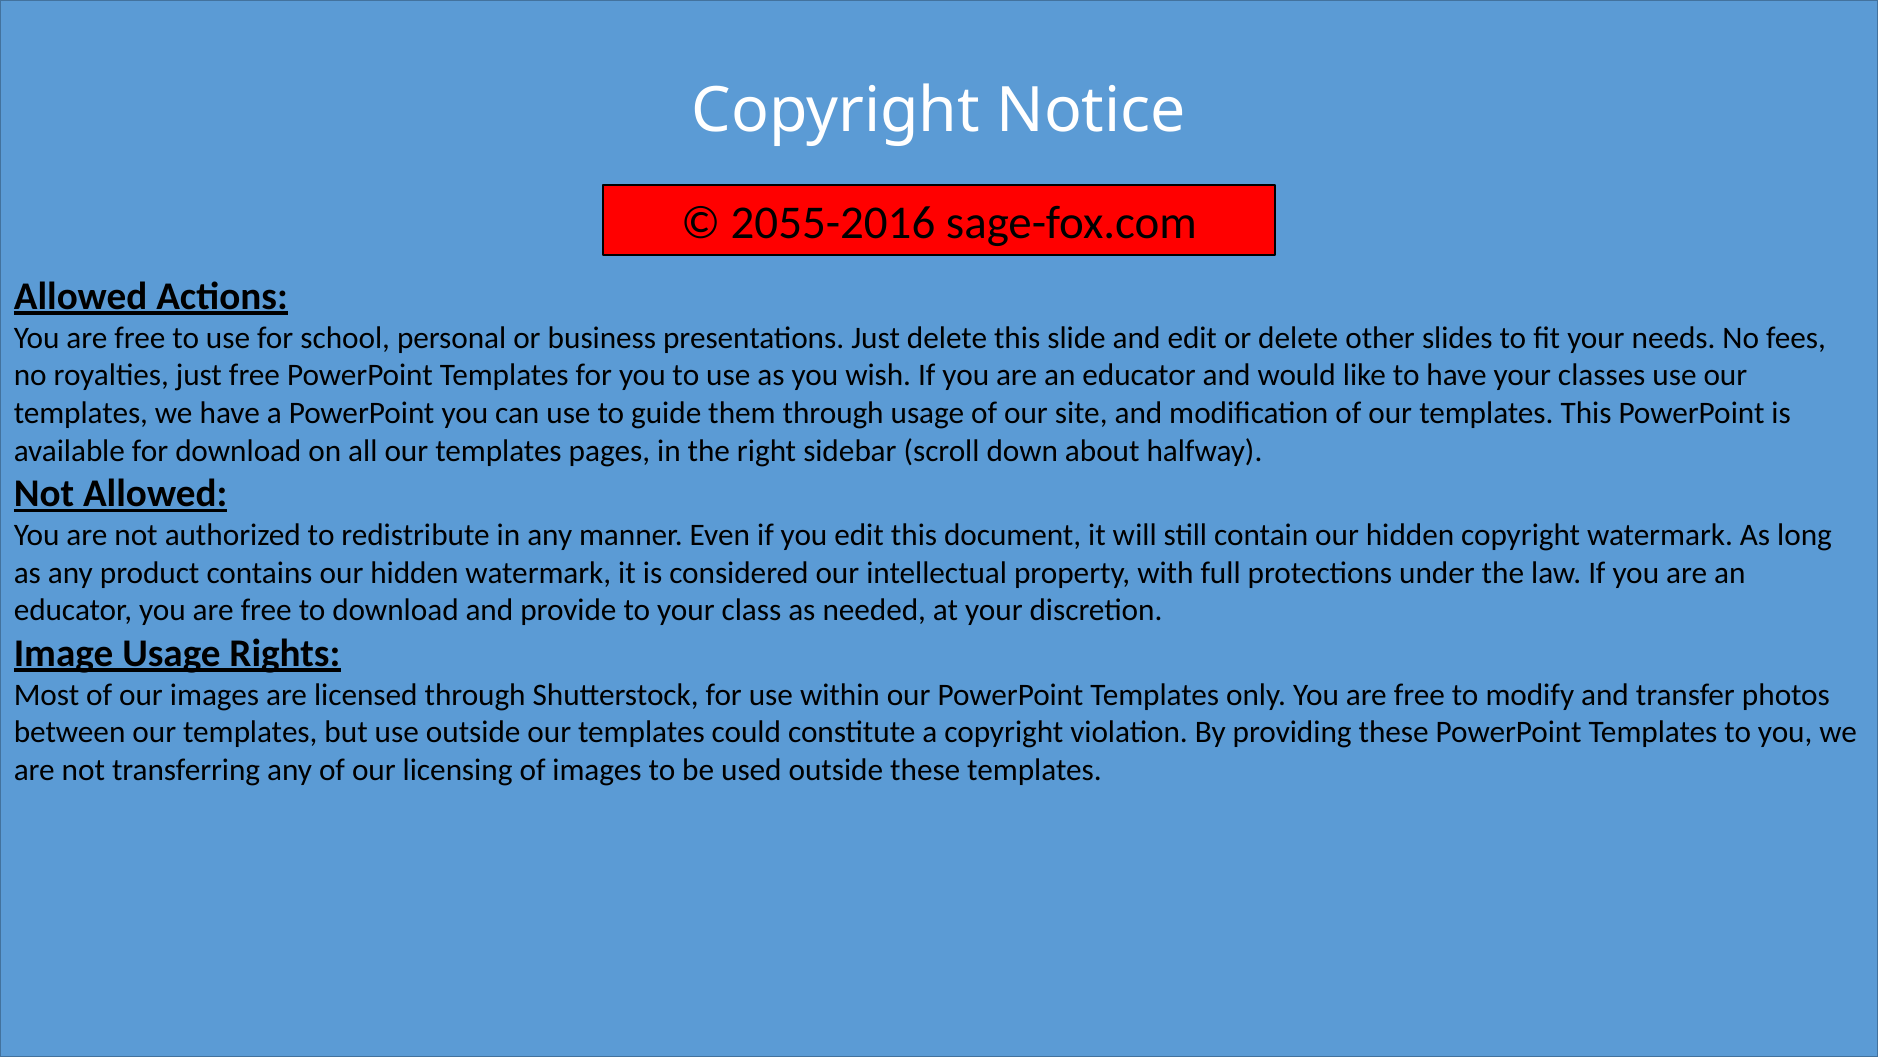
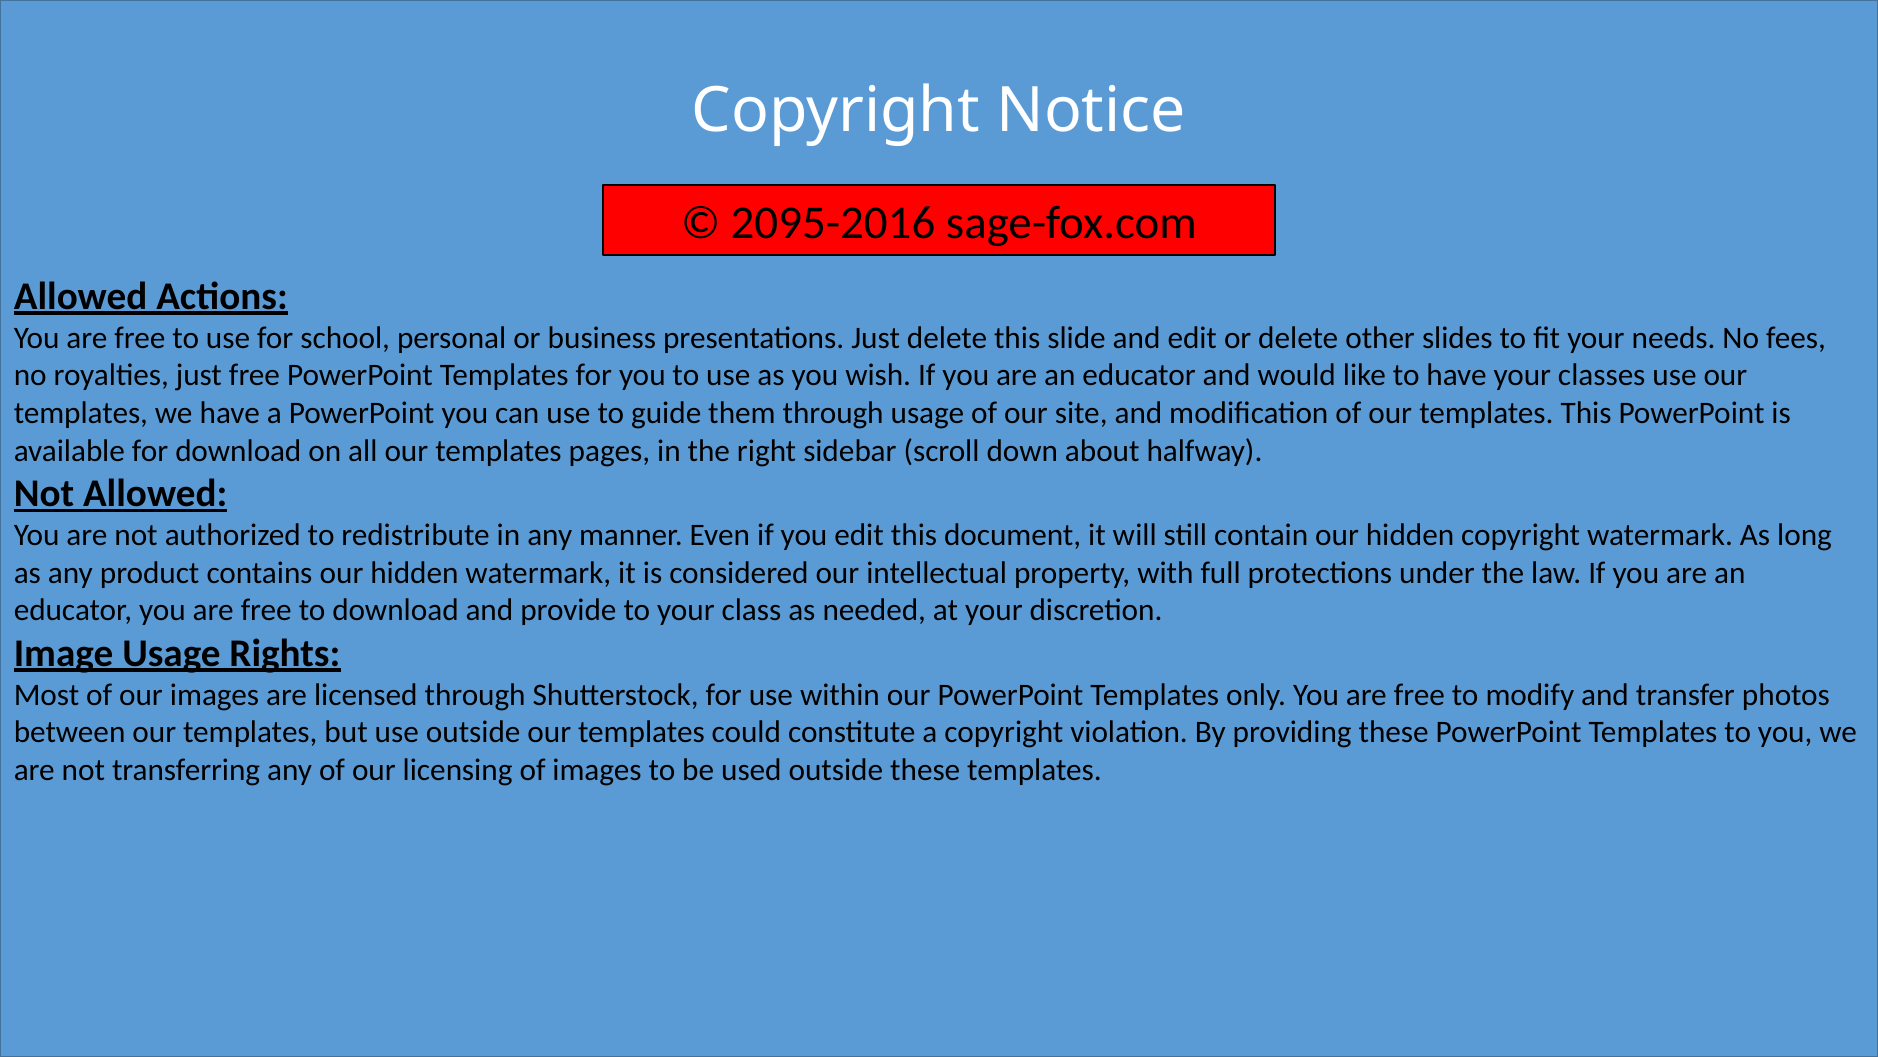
2055-2016: 2055-2016 -> 2095-2016
